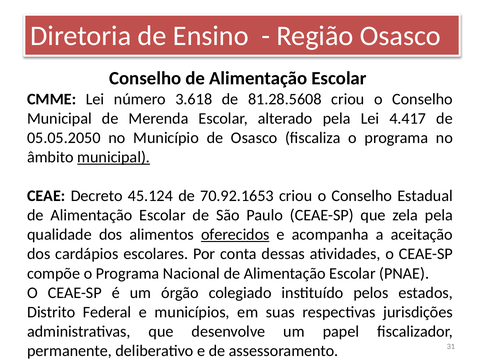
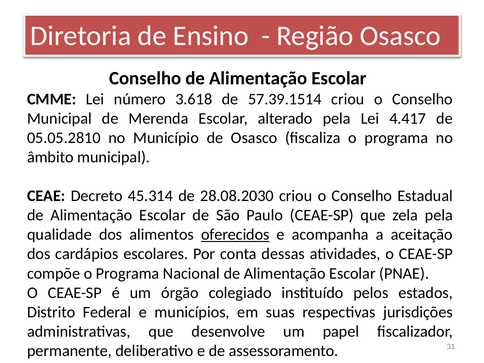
81.28.5608: 81.28.5608 -> 57.39.1514
05.05.2050: 05.05.2050 -> 05.05.2810
municipal at (114, 157) underline: present -> none
45.124: 45.124 -> 45.314
70.92.1653: 70.92.1653 -> 28.08.2030
